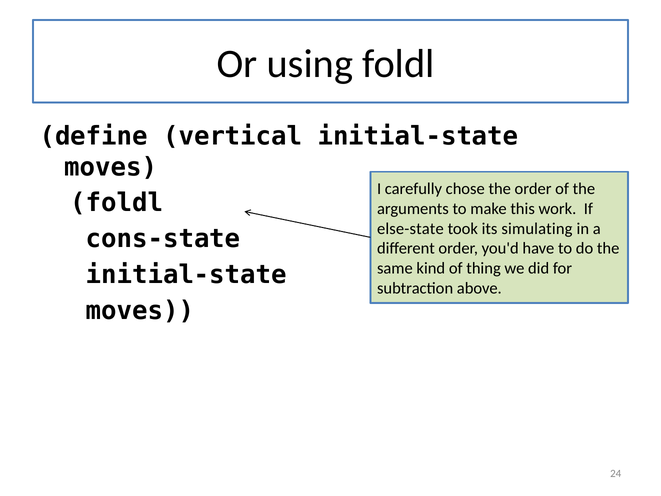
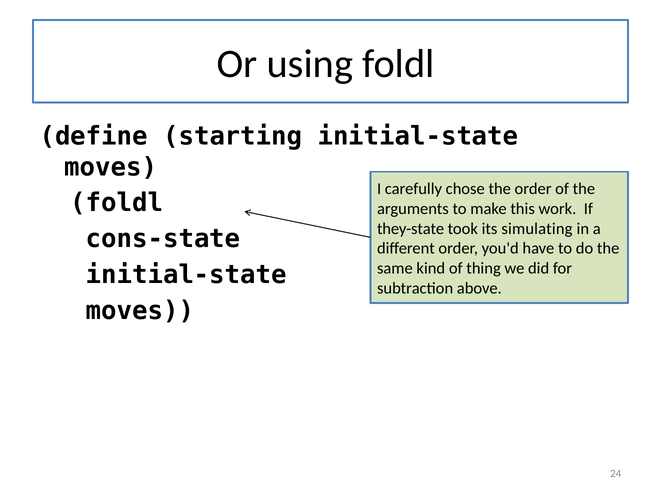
vertical: vertical -> starting
else-state: else-state -> they-state
